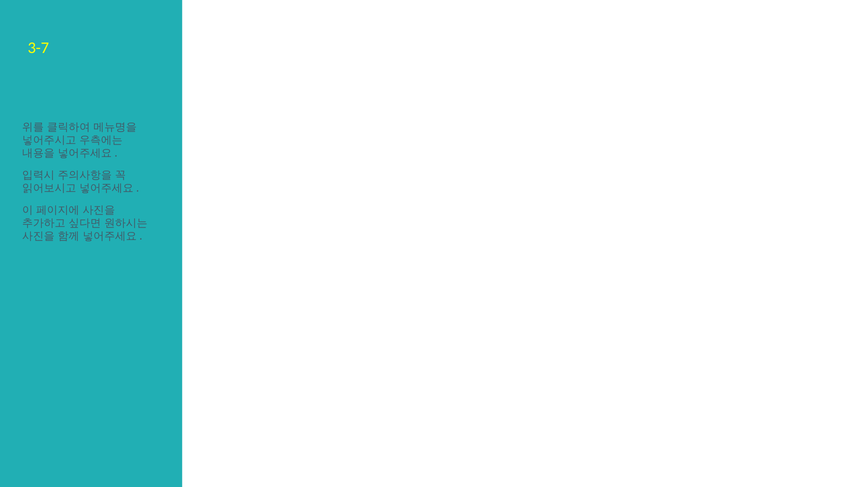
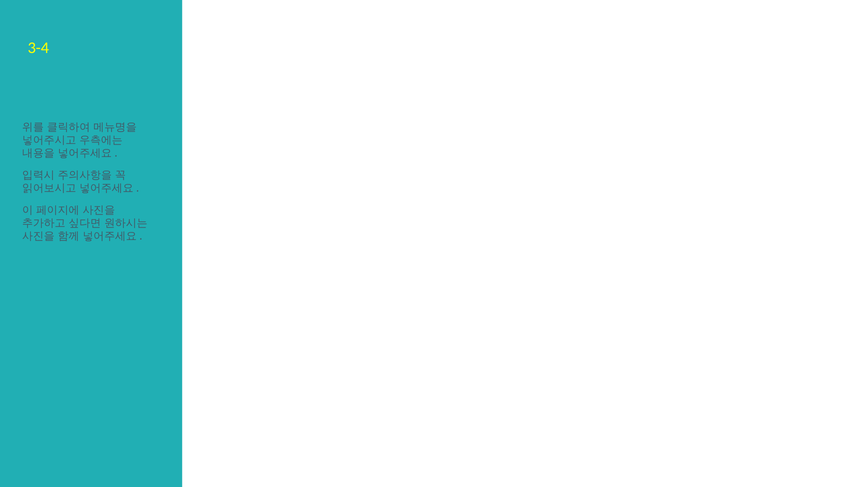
3-7: 3-7 -> 3-4
